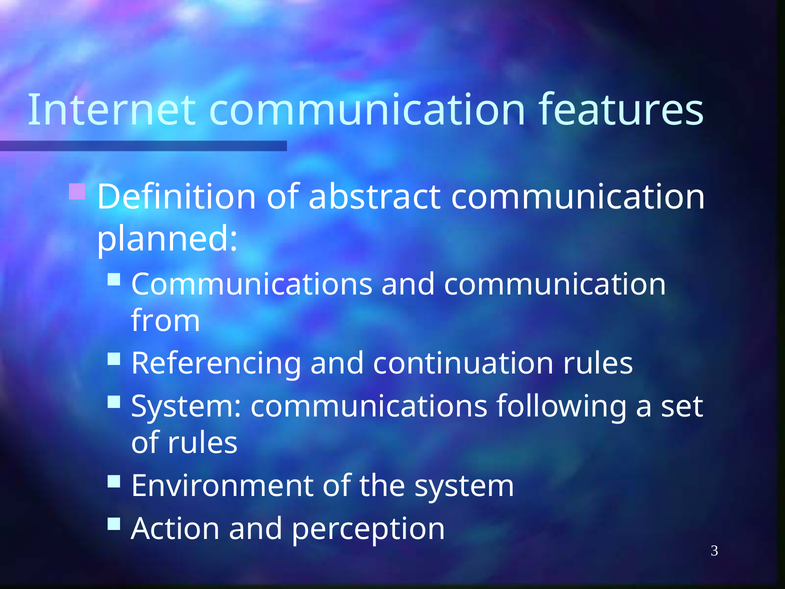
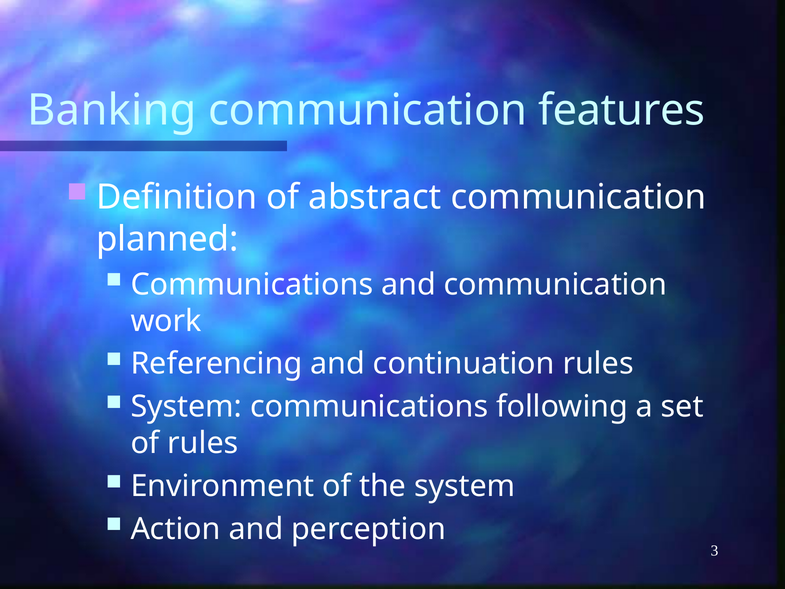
Internet: Internet -> Banking
from: from -> work
